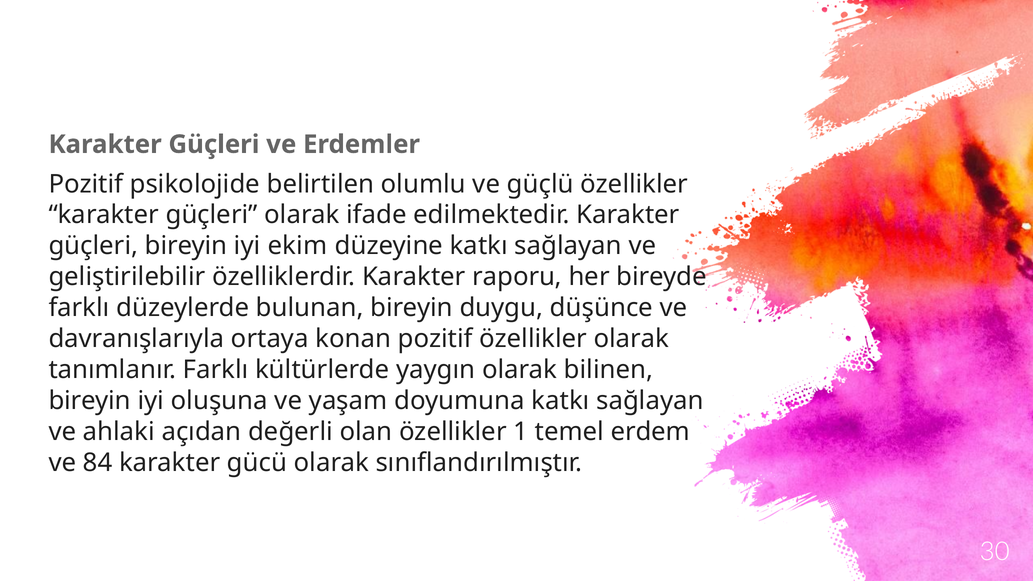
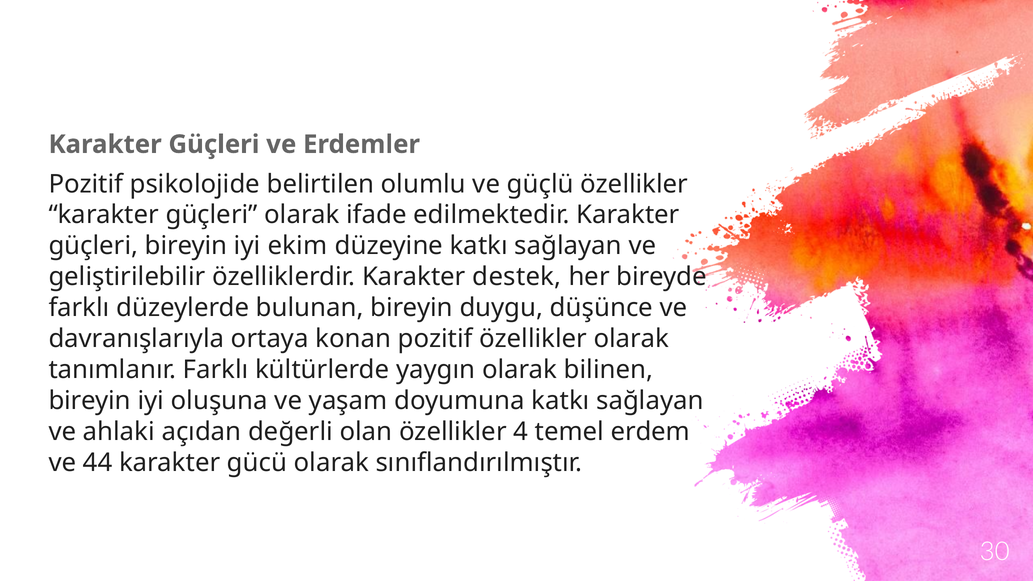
raporu: raporu -> destek
1: 1 -> 4
84: 84 -> 44
